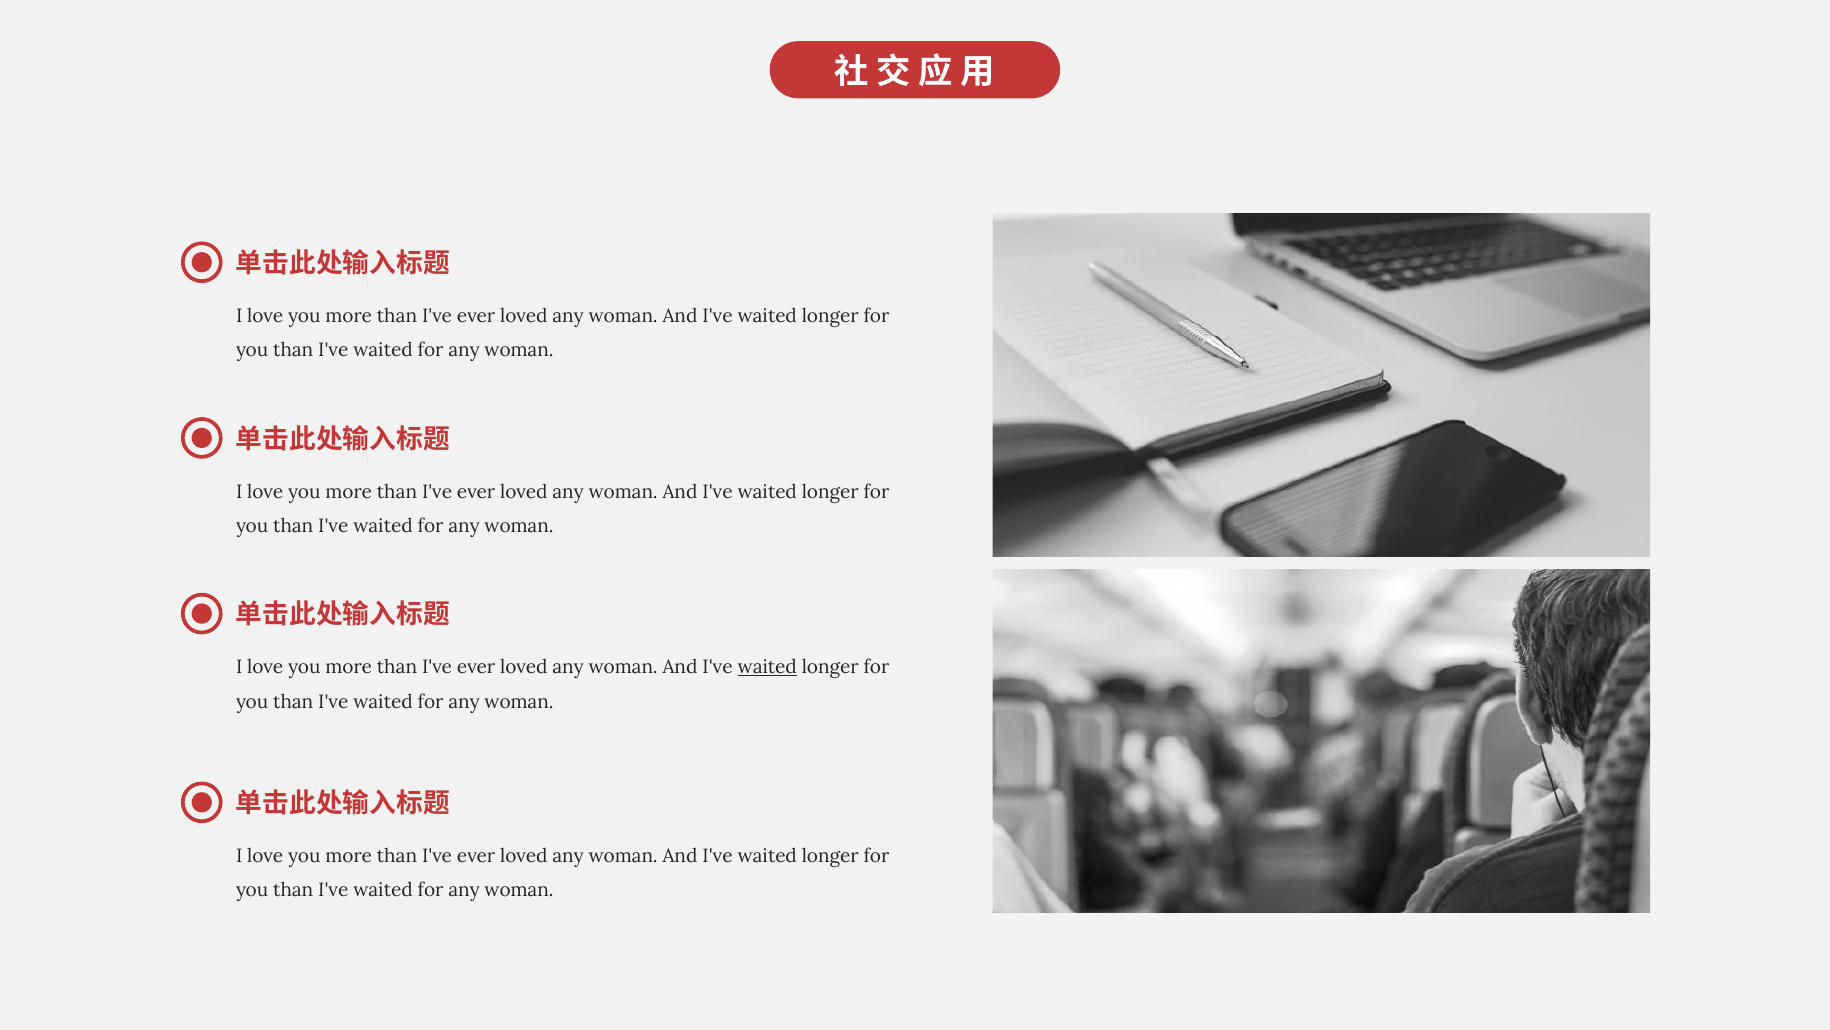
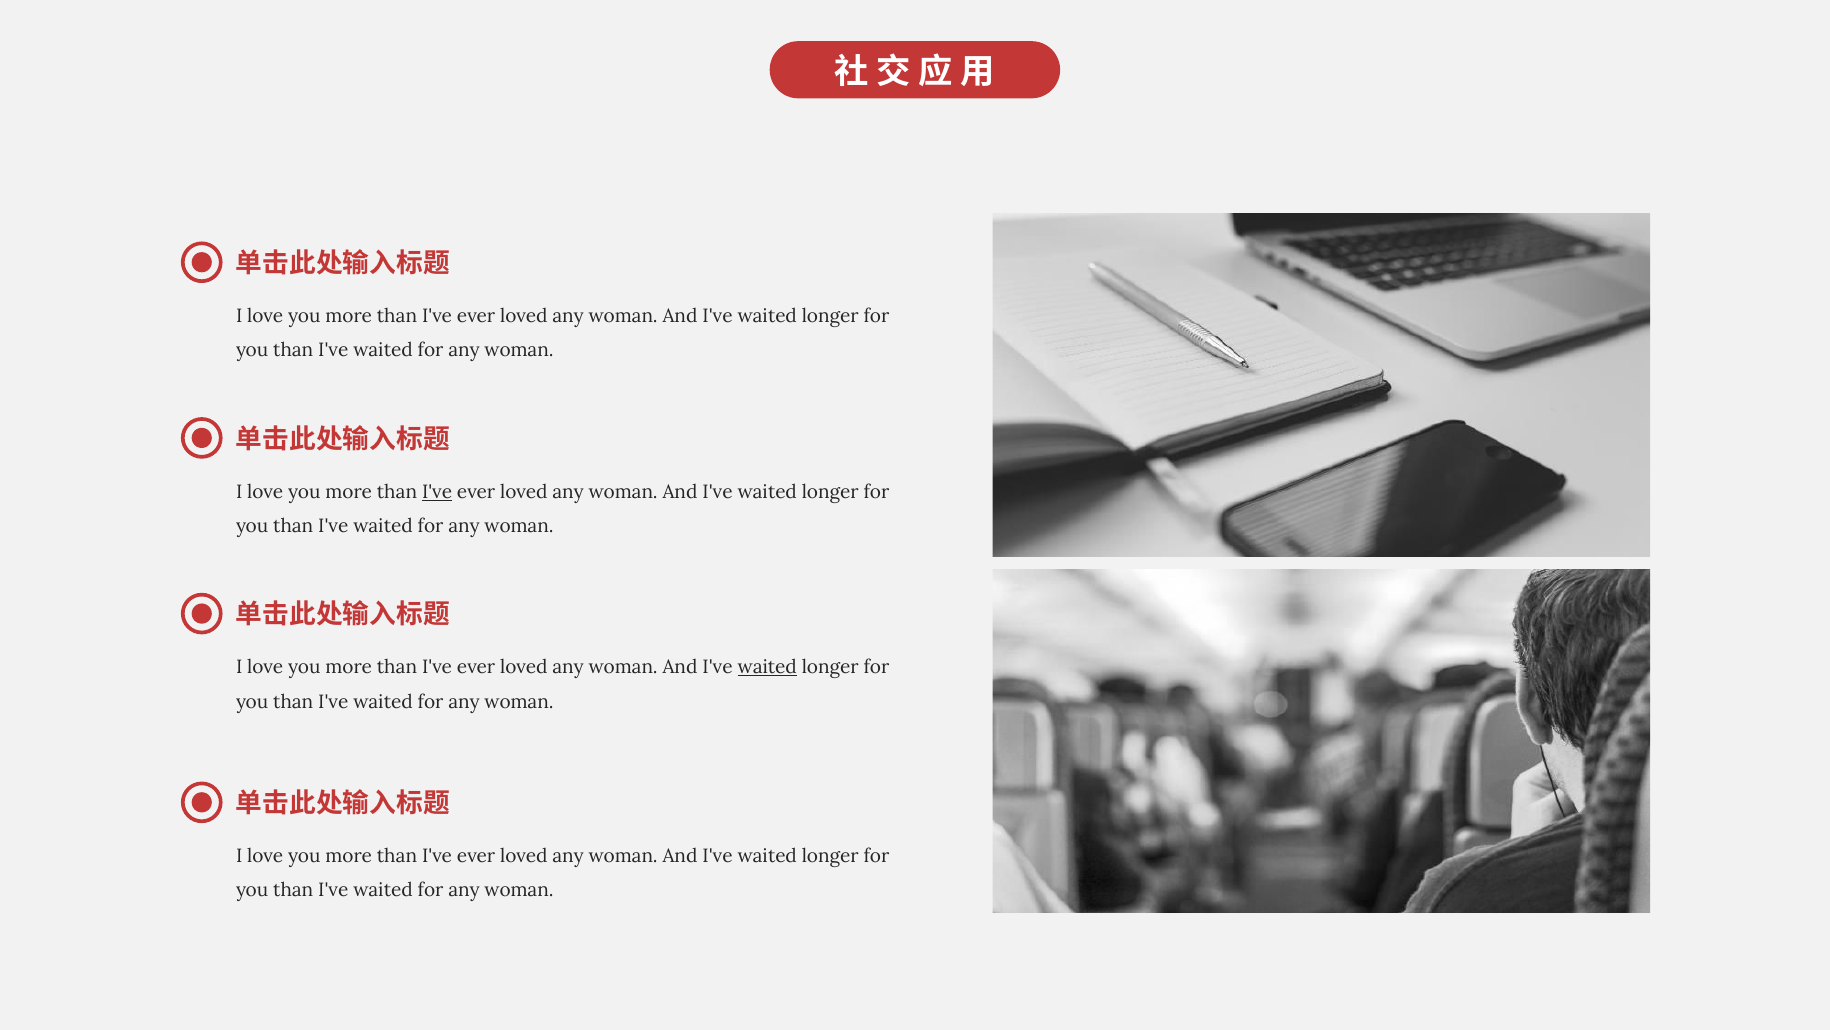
I've at (437, 492) underline: none -> present
